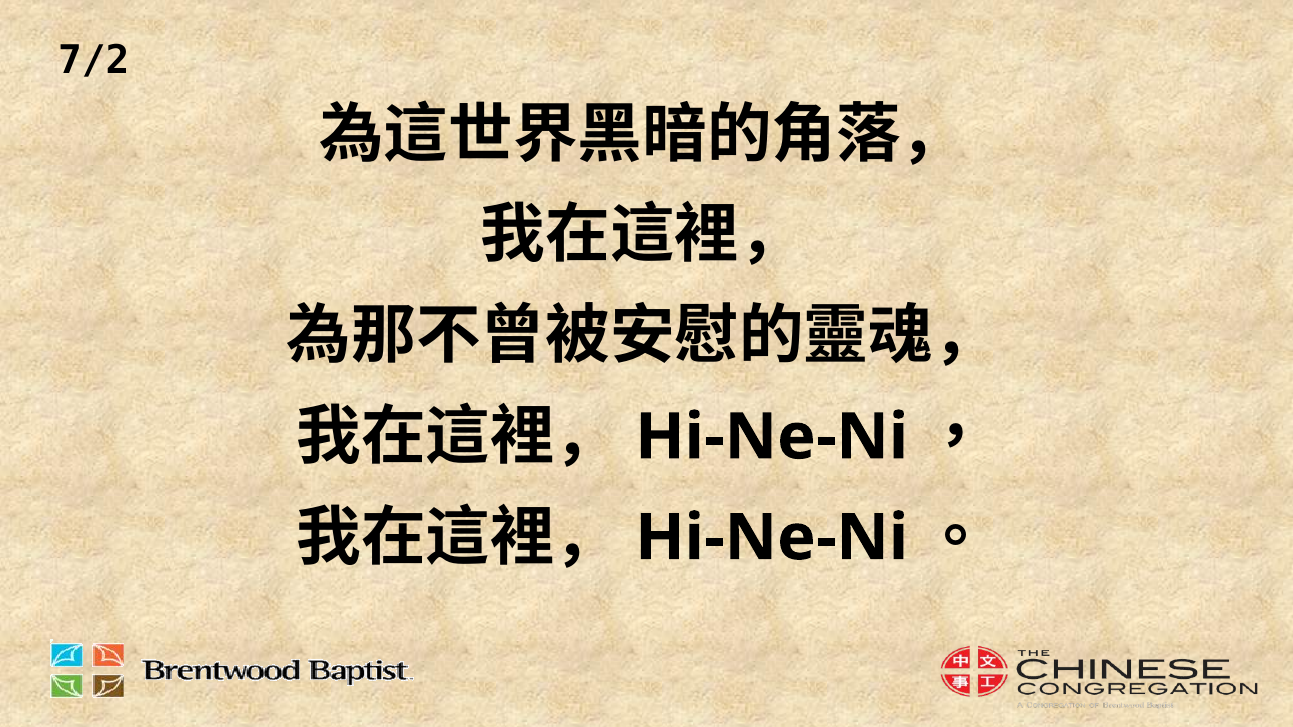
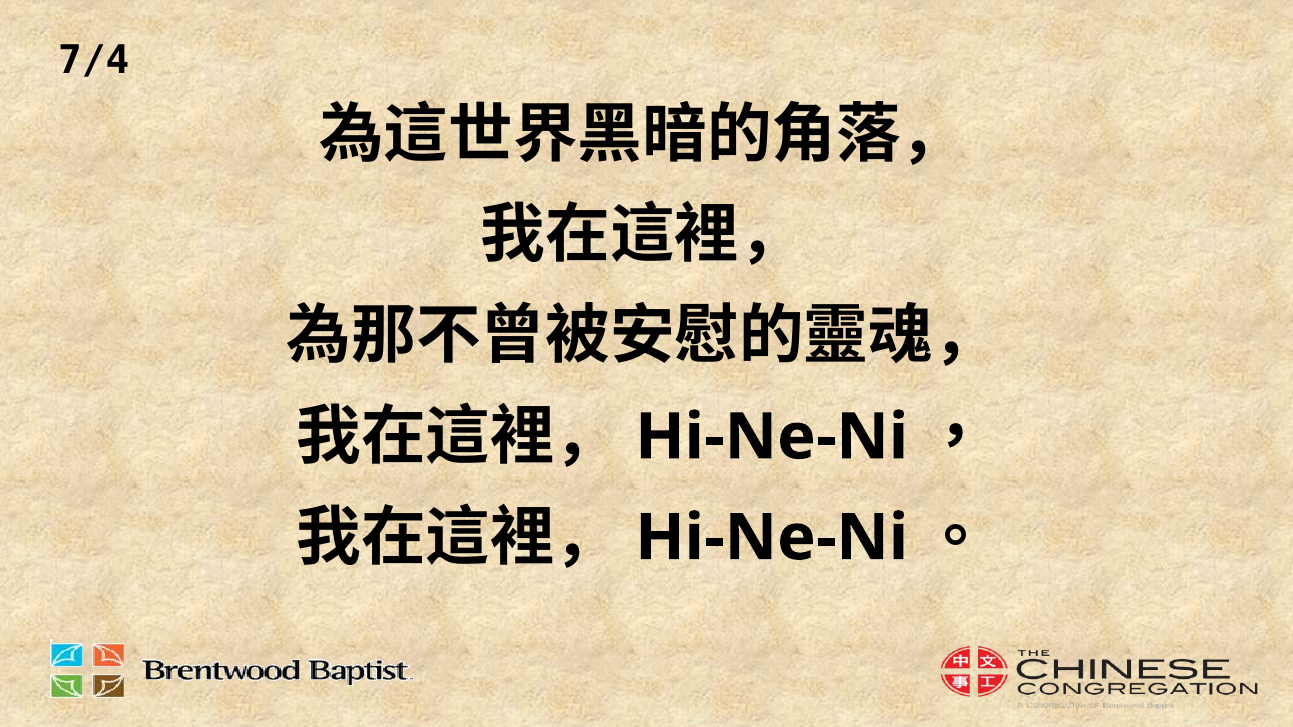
7/2: 7/2 -> 7/4
